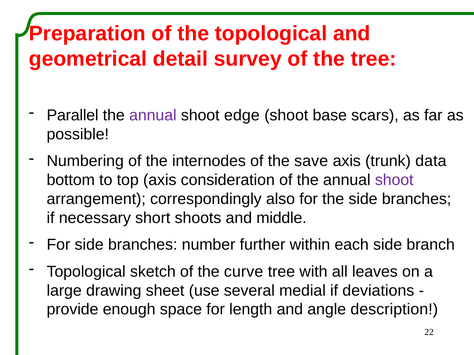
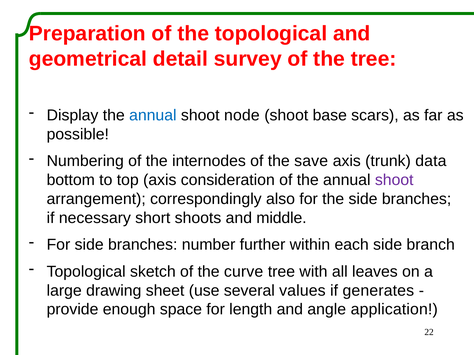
Parallel: Parallel -> Display
annual at (153, 116) colour: purple -> blue
edge: edge -> node
medial: medial -> values
deviations: deviations -> generates
description: description -> application
